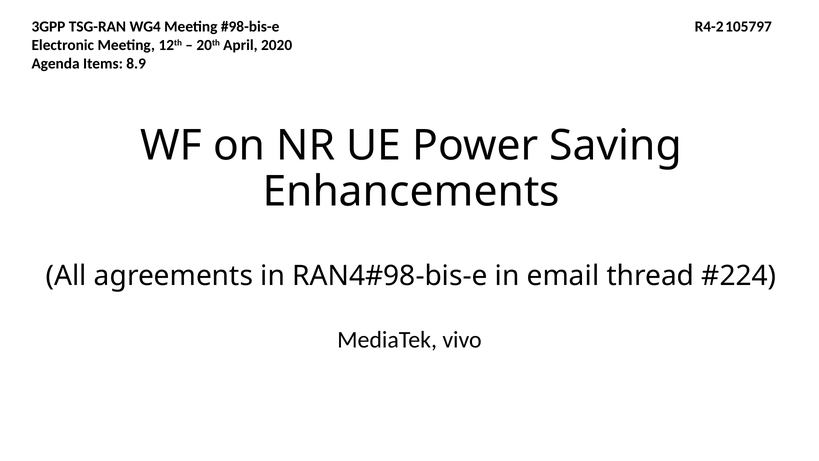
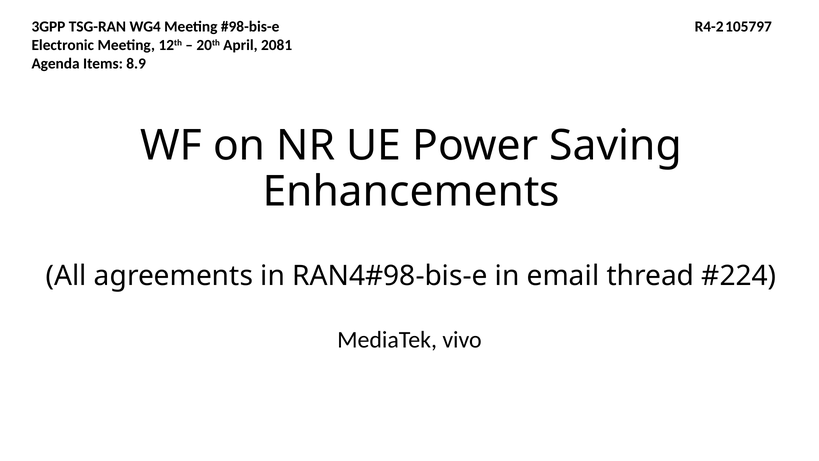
2020: 2020 -> 2081
